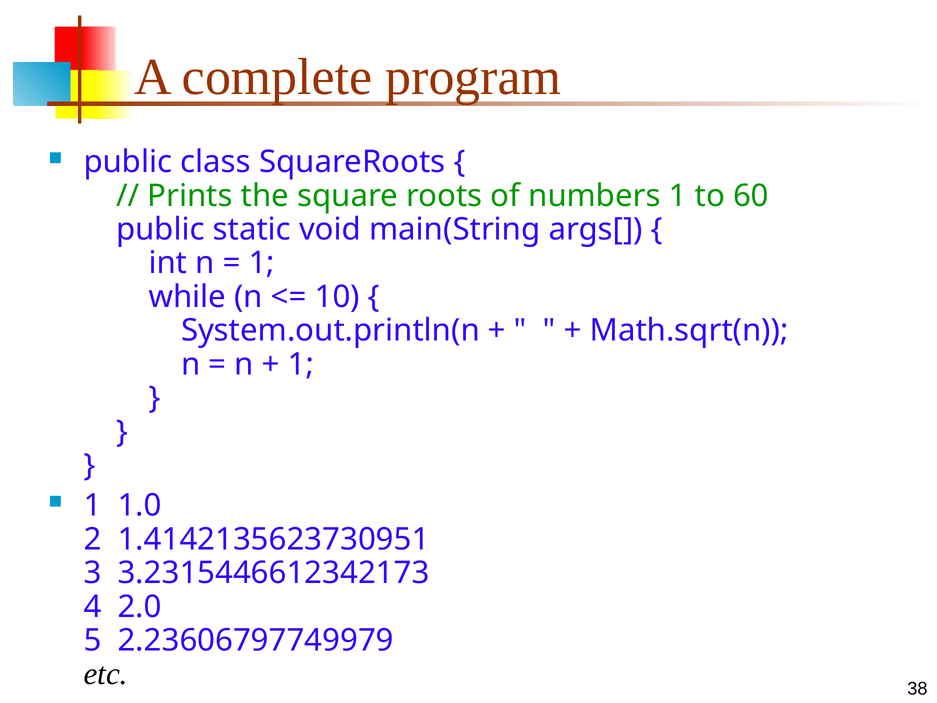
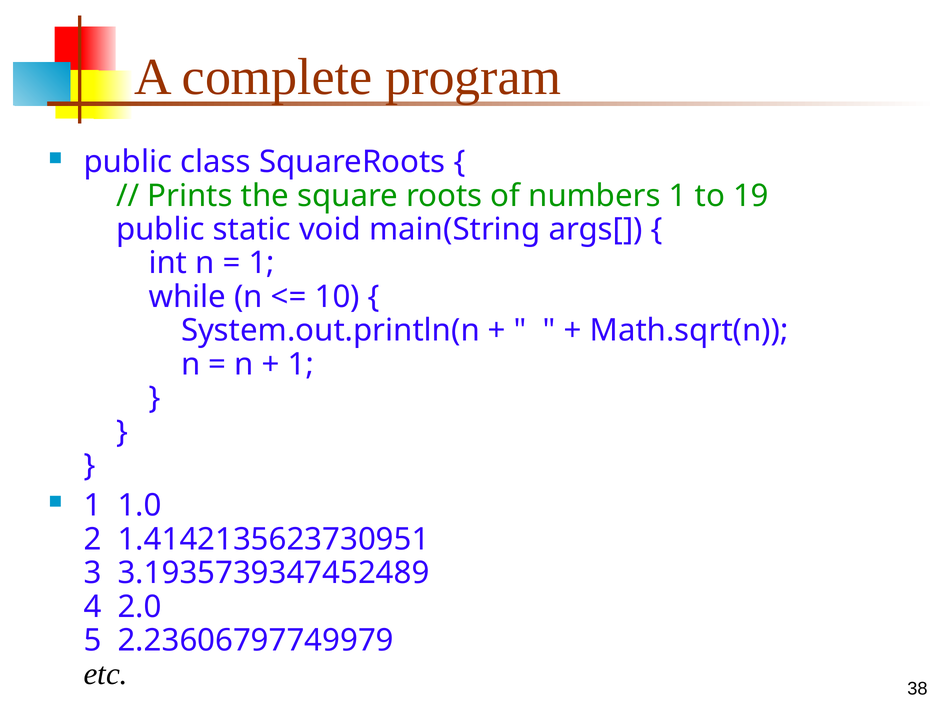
60: 60 -> 19
3.2315446612342173: 3.2315446612342173 -> 3.1935739347452489
